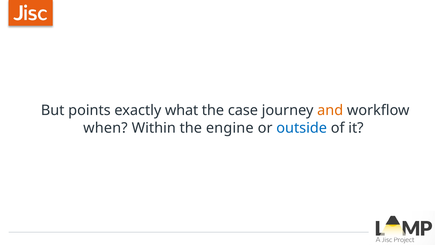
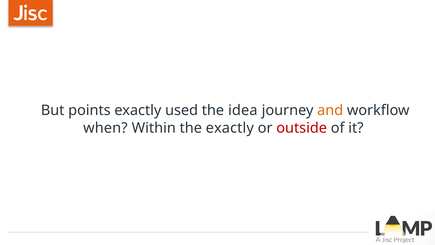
what: what -> used
case: case -> idea
the engine: engine -> exactly
outside colour: blue -> red
